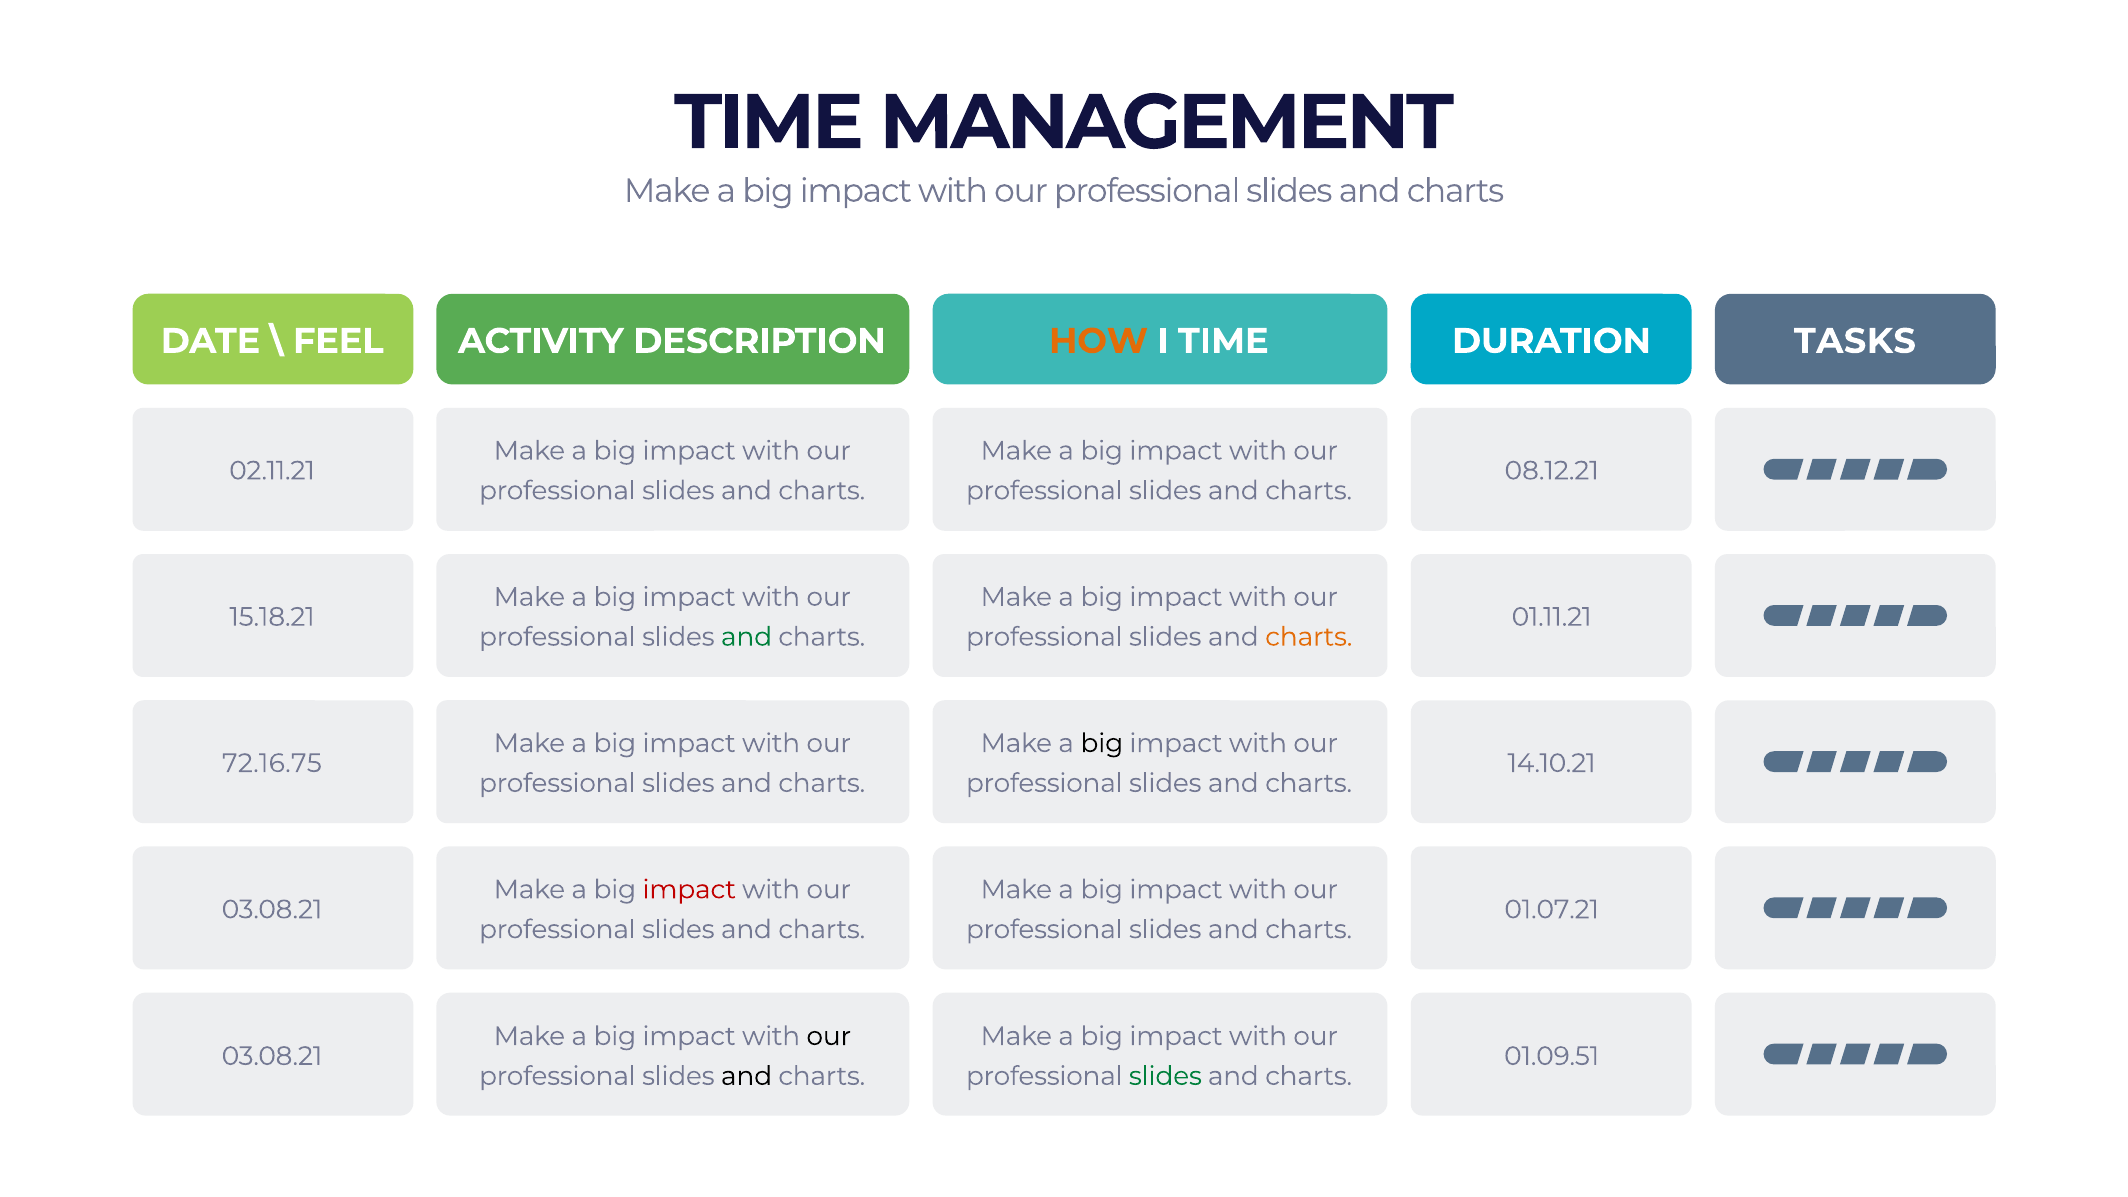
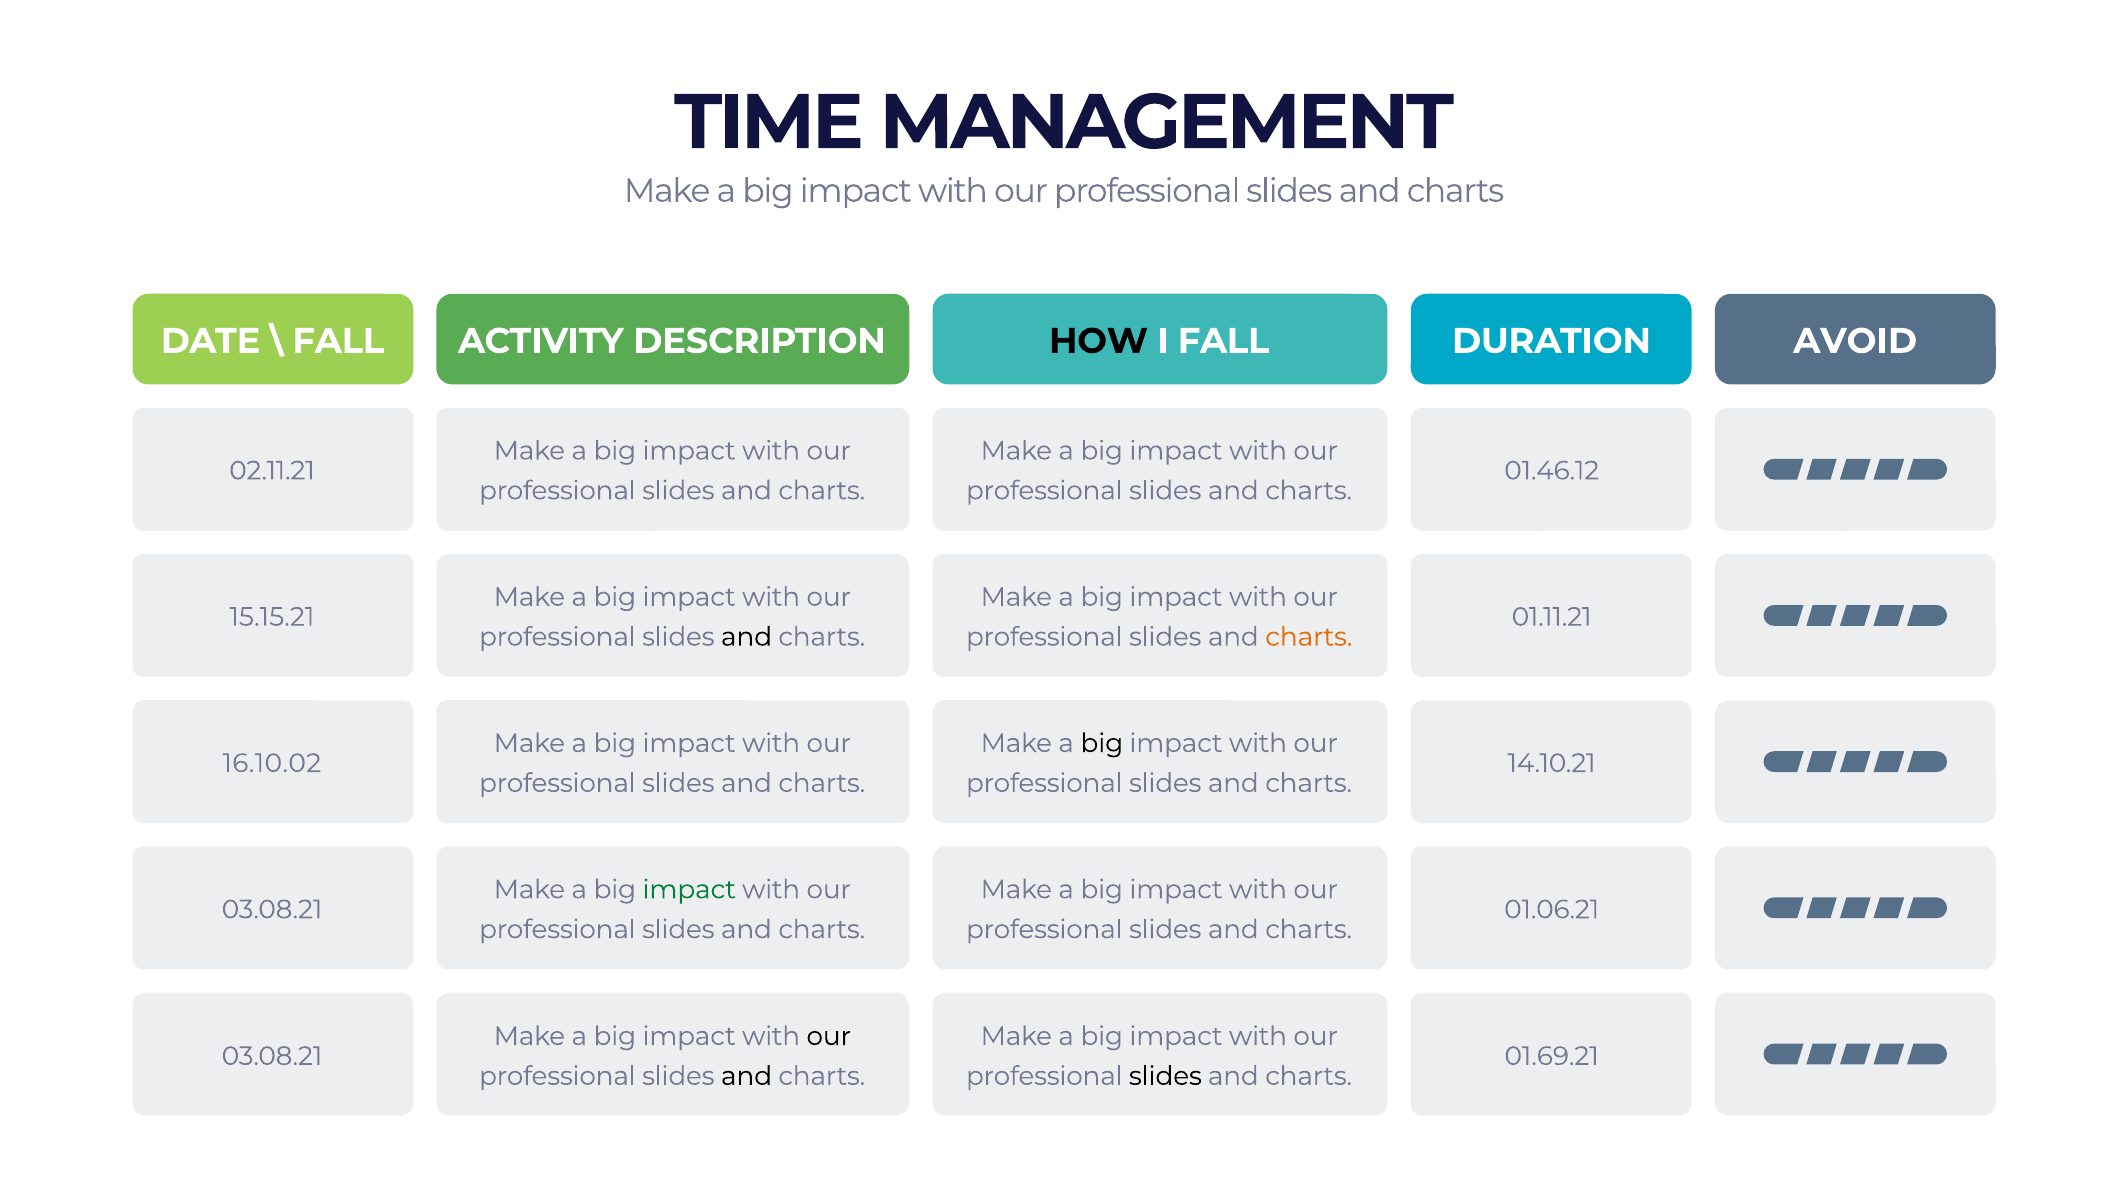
FEEL at (338, 341): FEEL -> FALL
HOW colour: orange -> black
I TIME: TIME -> FALL
TASKS: TASKS -> AVOID
08.12.21: 08.12.21 -> 01.46.12
15.18.21: 15.18.21 -> 15.15.21
and at (747, 637) colour: green -> black
72.16.75: 72.16.75 -> 16.10.02
impact at (689, 890) colour: red -> green
01.07.21: 01.07.21 -> 01.06.21
01.09.51: 01.09.51 -> 01.69.21
slides at (1165, 1076) colour: green -> black
